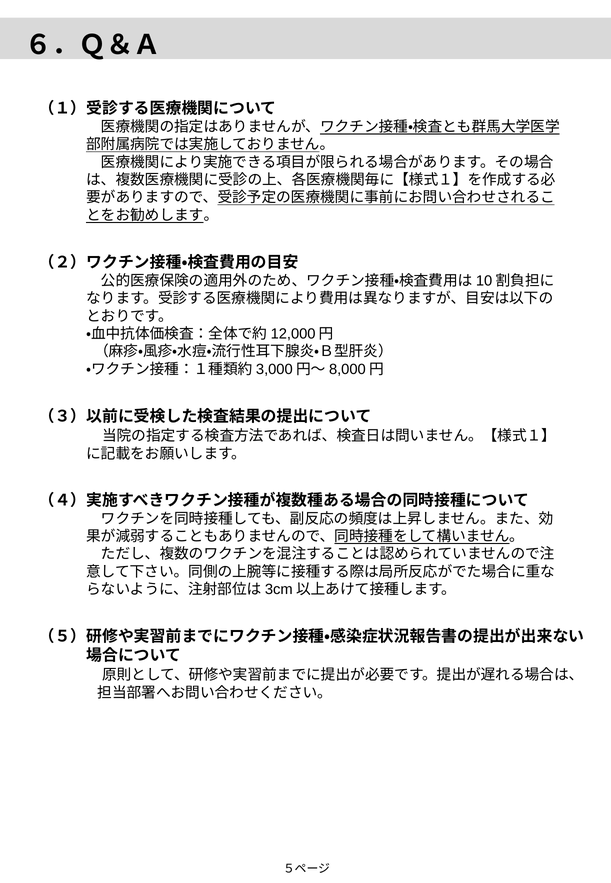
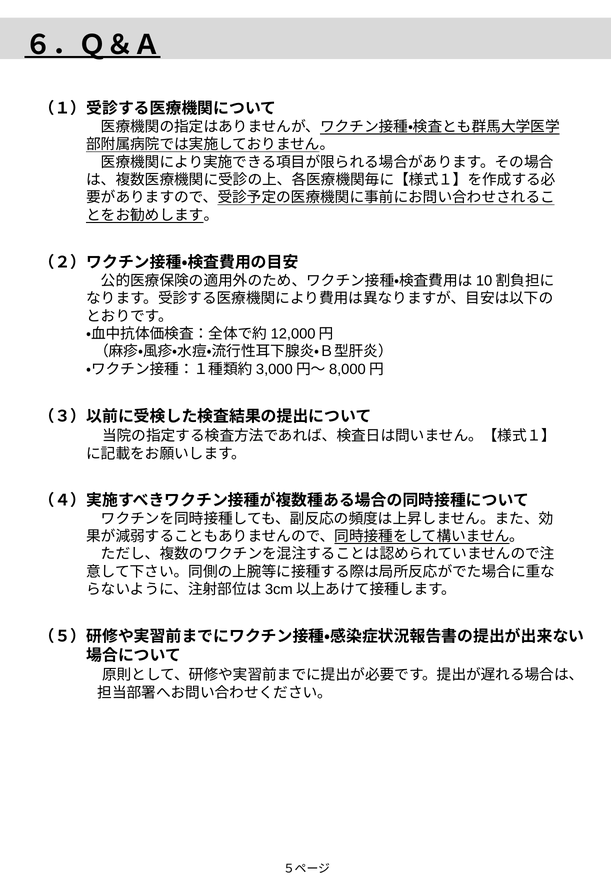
６．Ｑ＆Ａ underline: none -> present
